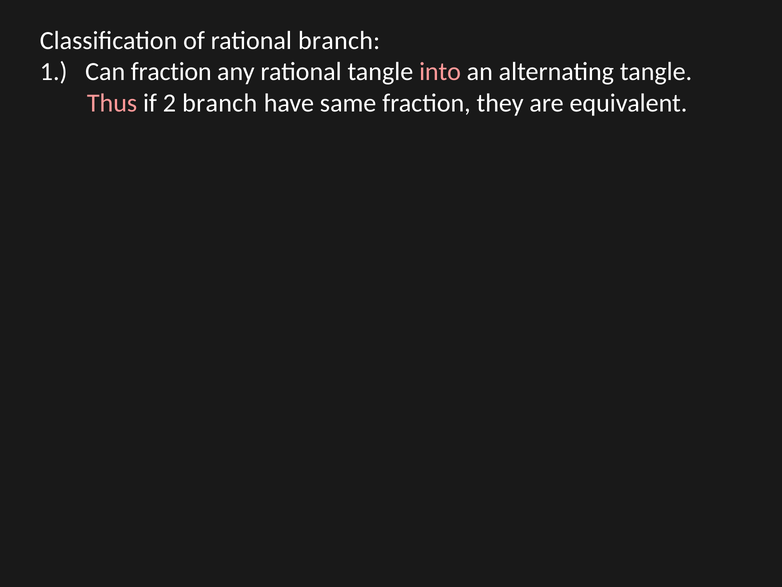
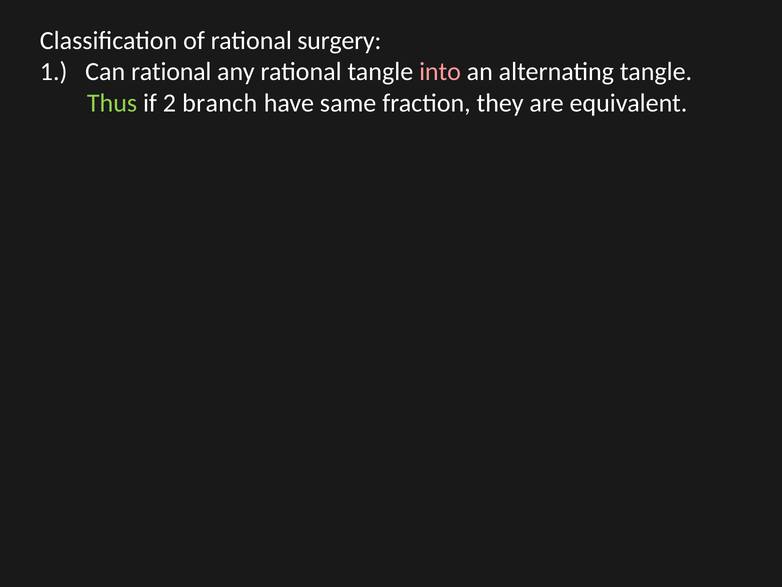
rational branch: branch -> surgery
Can fraction: fraction -> rational
Thus colour: pink -> light green
